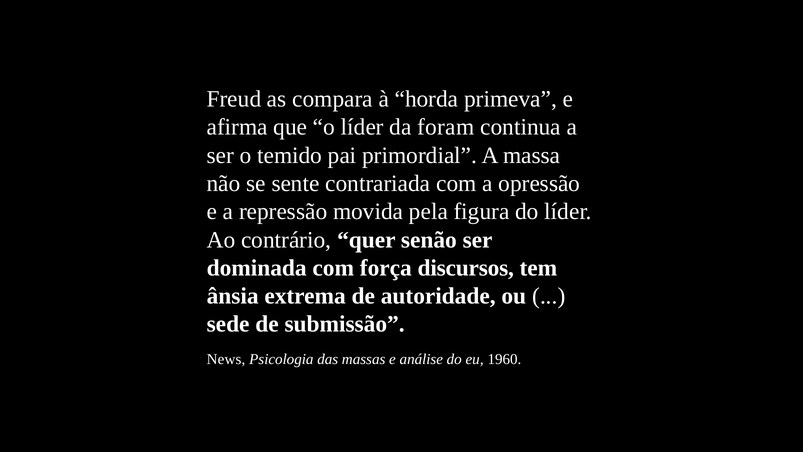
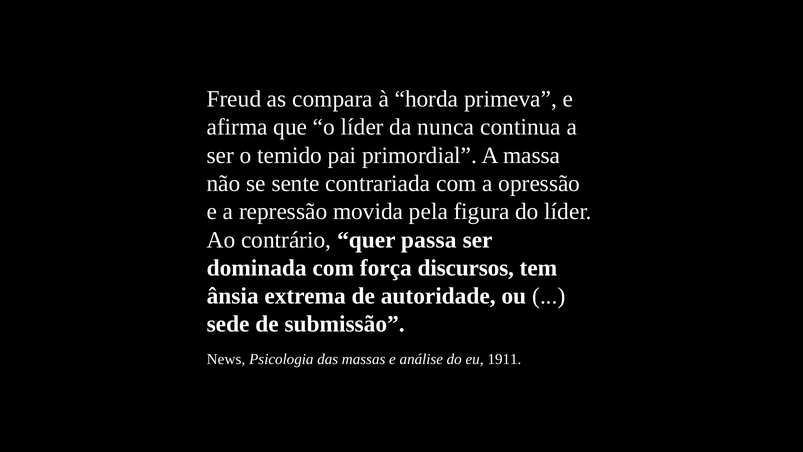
foram: foram -> nunca
senão: senão -> passa
1960: 1960 -> 1911
